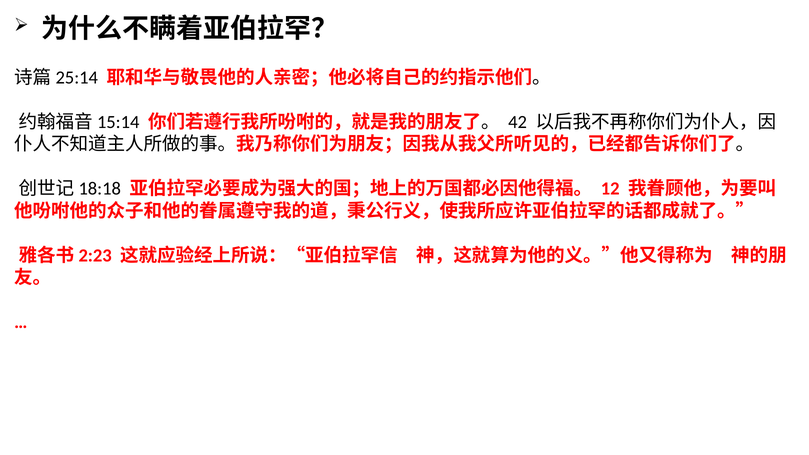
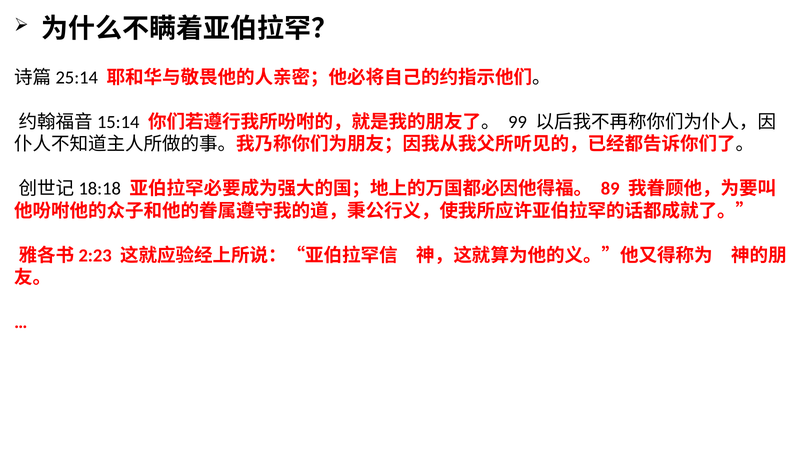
42: 42 -> 99
12: 12 -> 89
